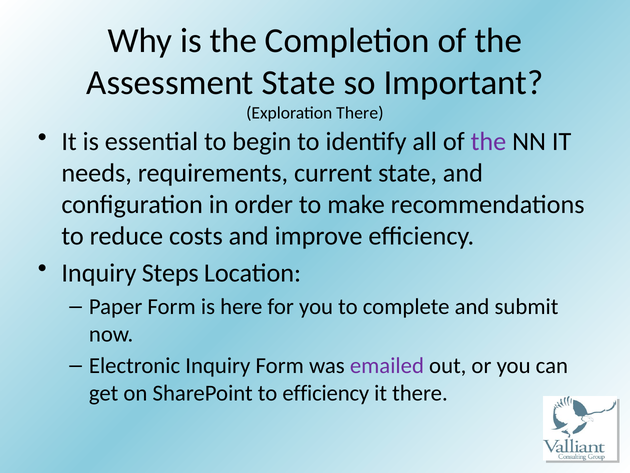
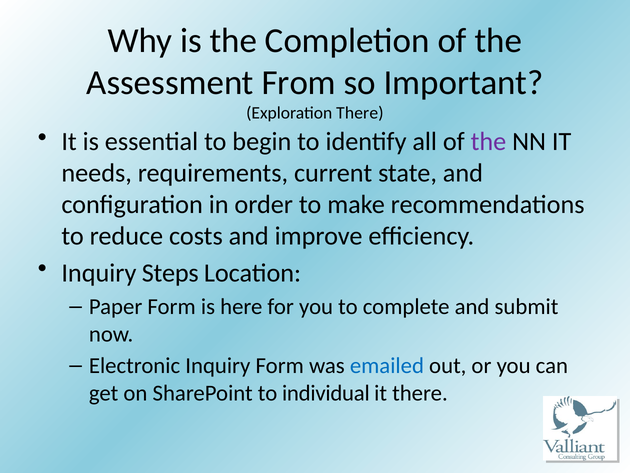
Assessment State: State -> From
emailed colour: purple -> blue
to efficiency: efficiency -> individual
